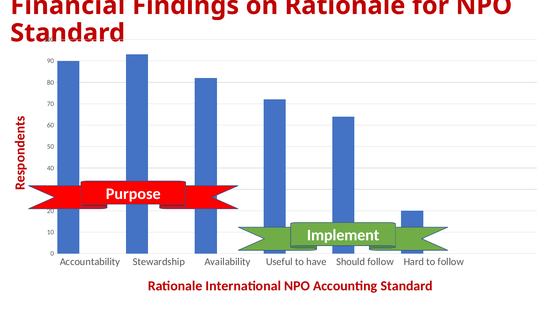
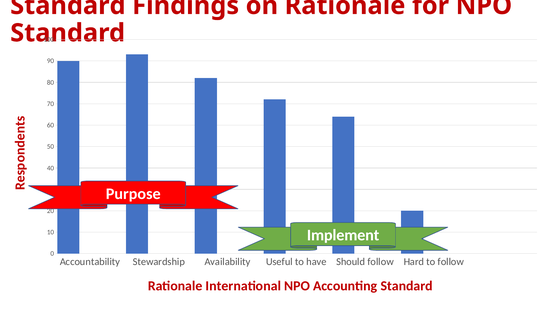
Financial at (68, 6): Financial -> Standard
